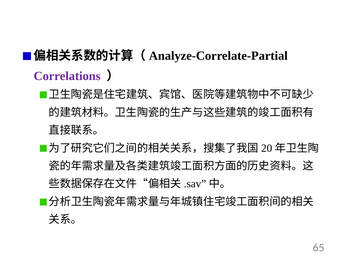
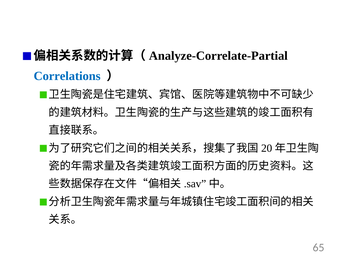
Correlations colour: purple -> blue
